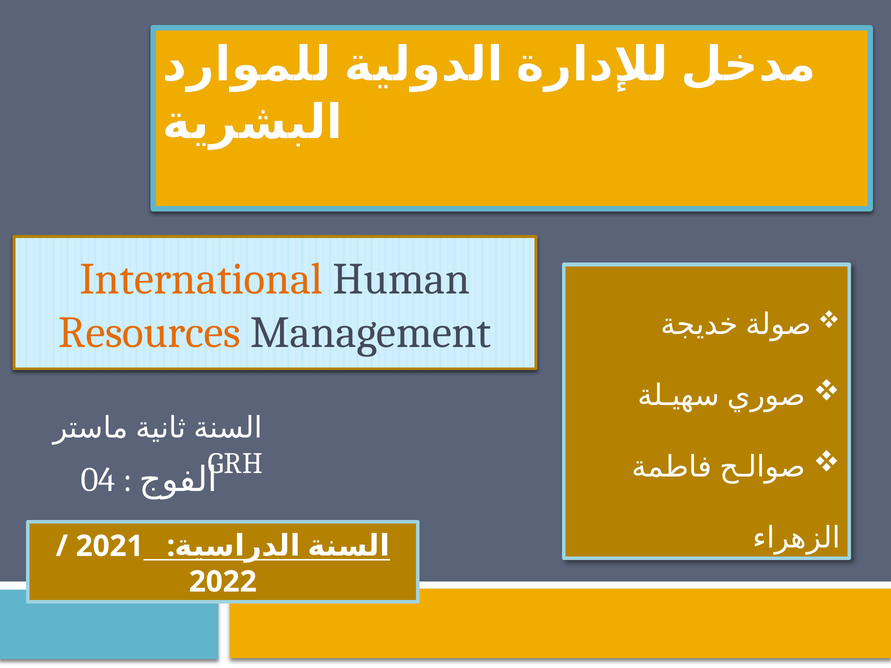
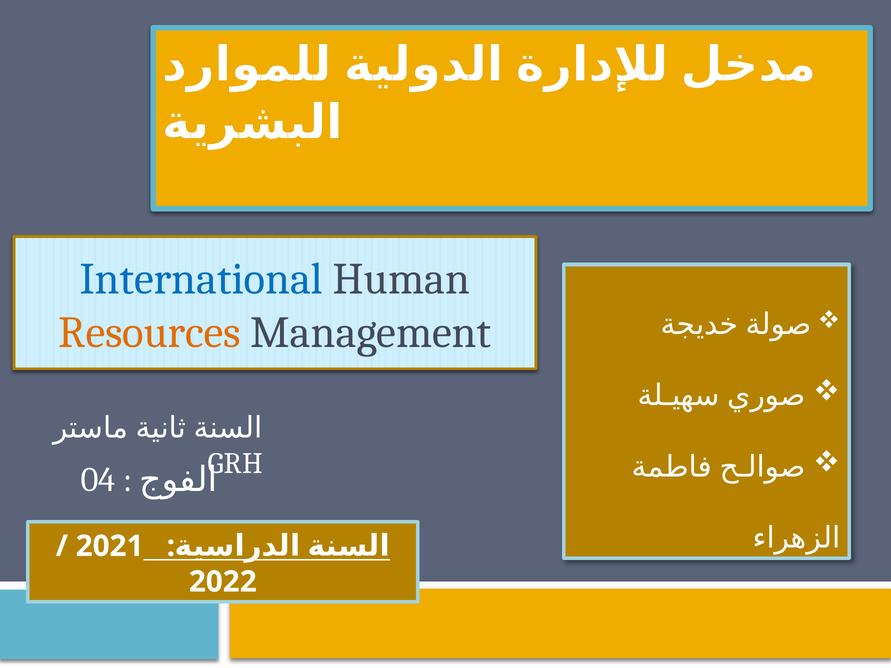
International colour: orange -> blue
